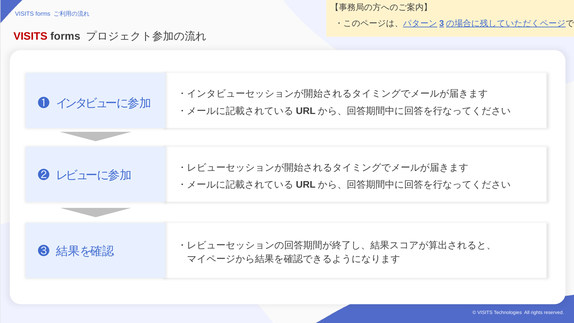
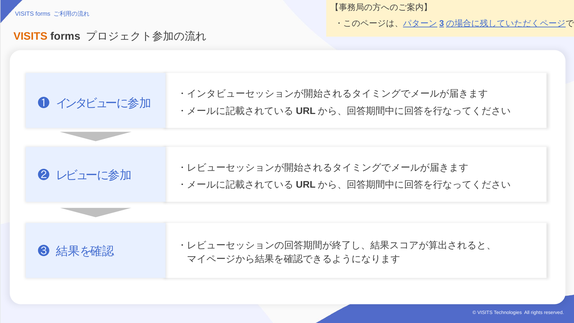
VISITS at (30, 36) colour: red -> orange
